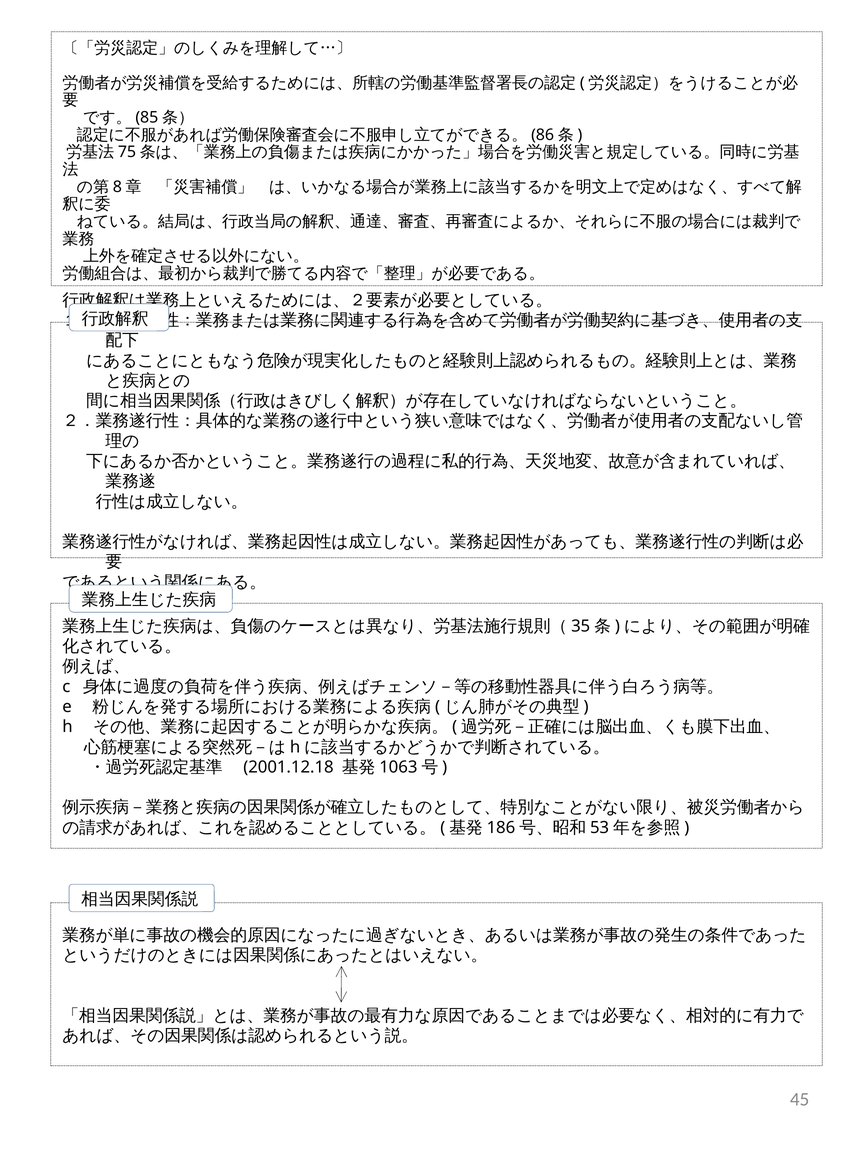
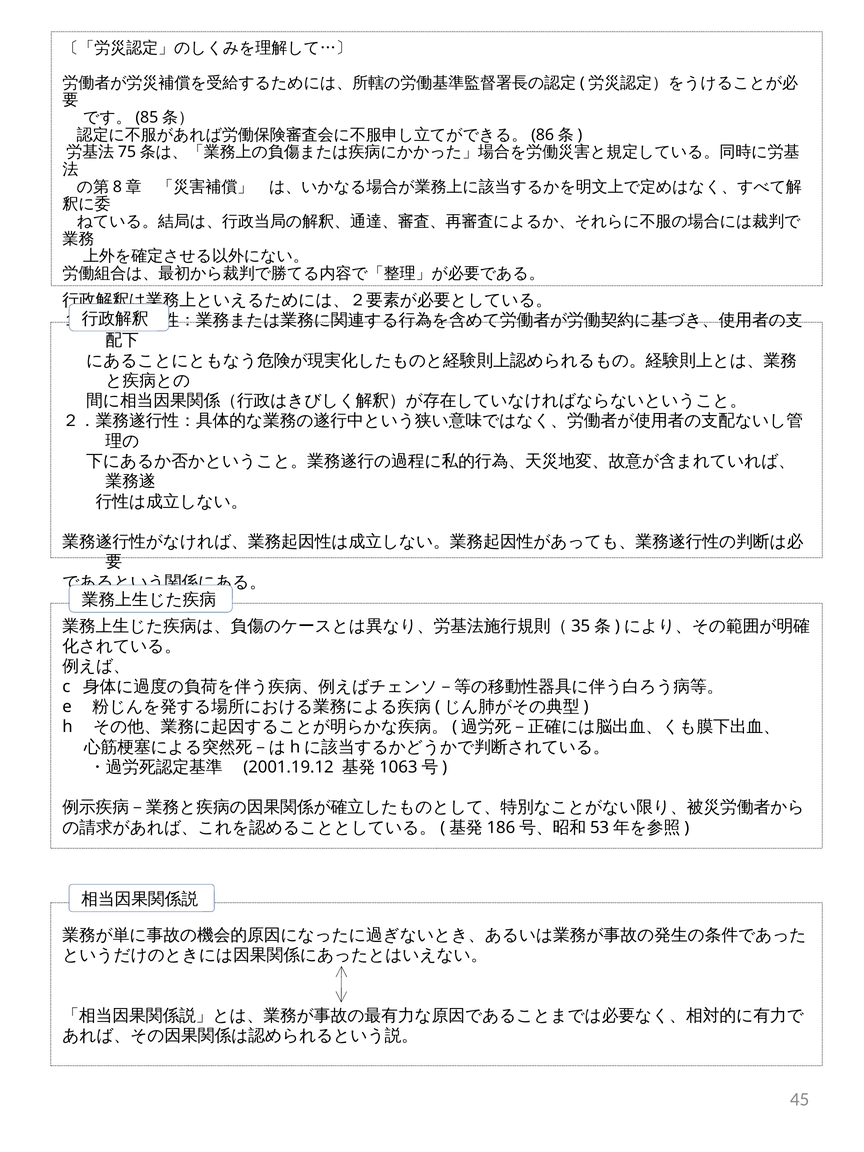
2001.12.18: 2001.12.18 -> 2001.19.12
